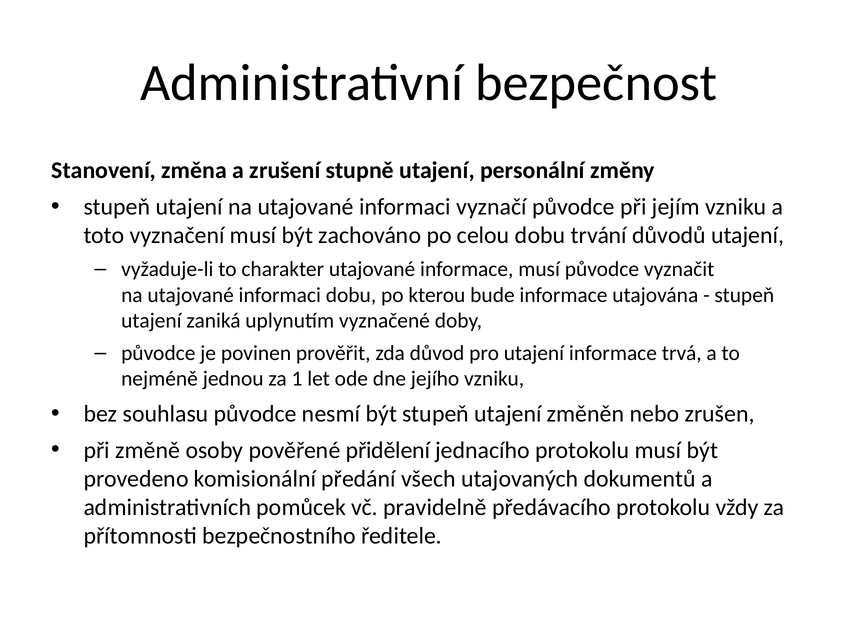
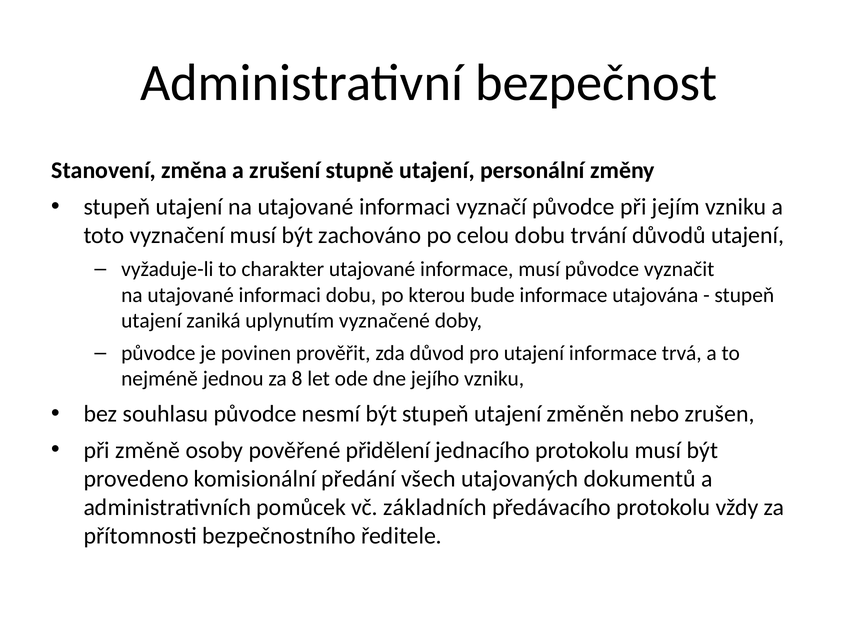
1: 1 -> 8
pravidelně: pravidelně -> základních
